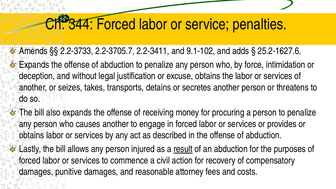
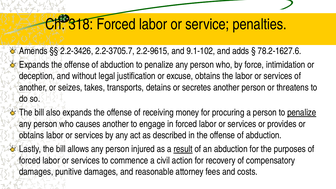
344: 344 -> 318
2.2-3733: 2.2-3733 -> 2.2-3426
2.2-3411: 2.2-3411 -> 2.2-9615
25.2-1627.6: 25.2-1627.6 -> 78.2-1627.6
penalize at (302, 113) underline: none -> present
